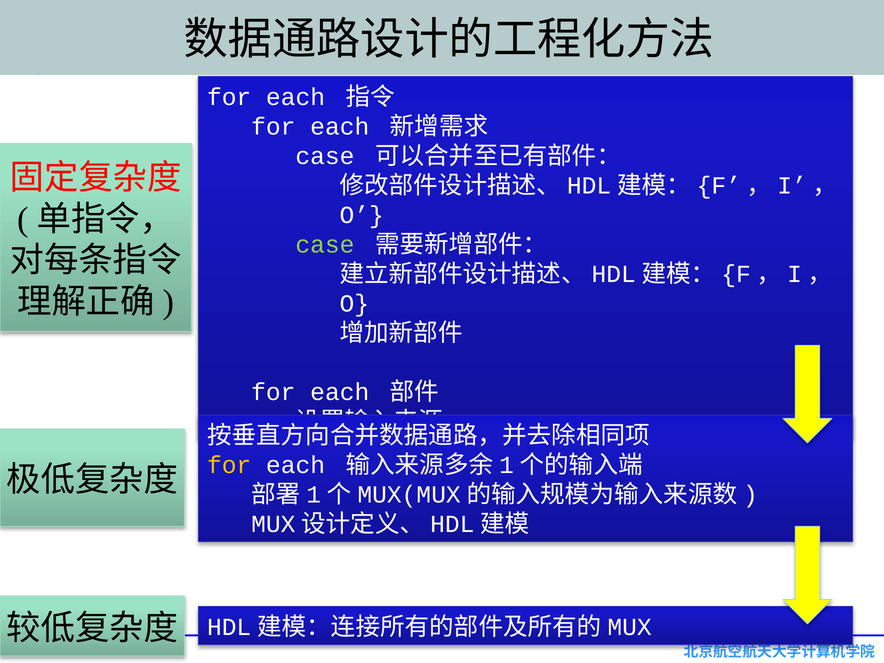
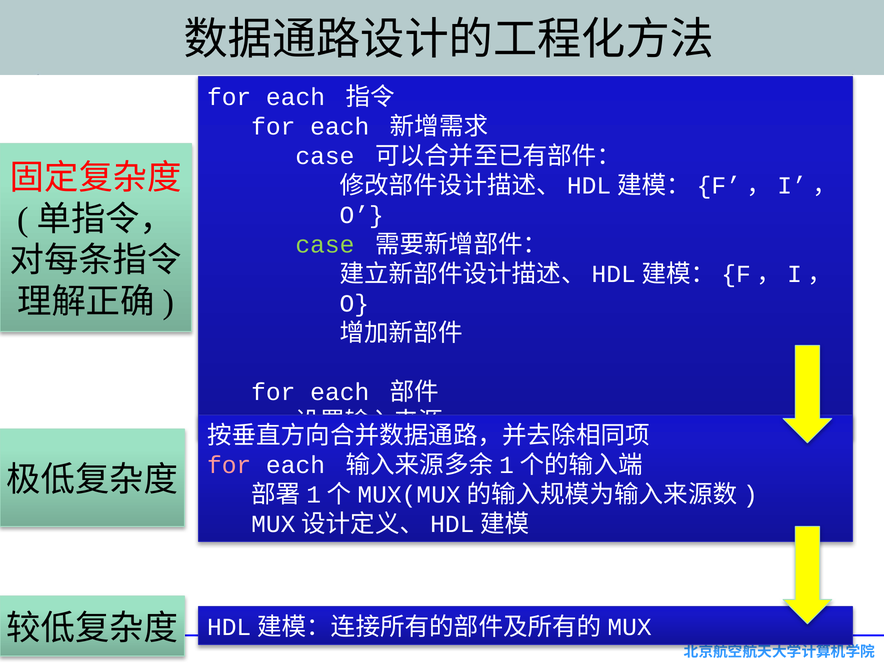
for at (229, 465) colour: yellow -> pink
